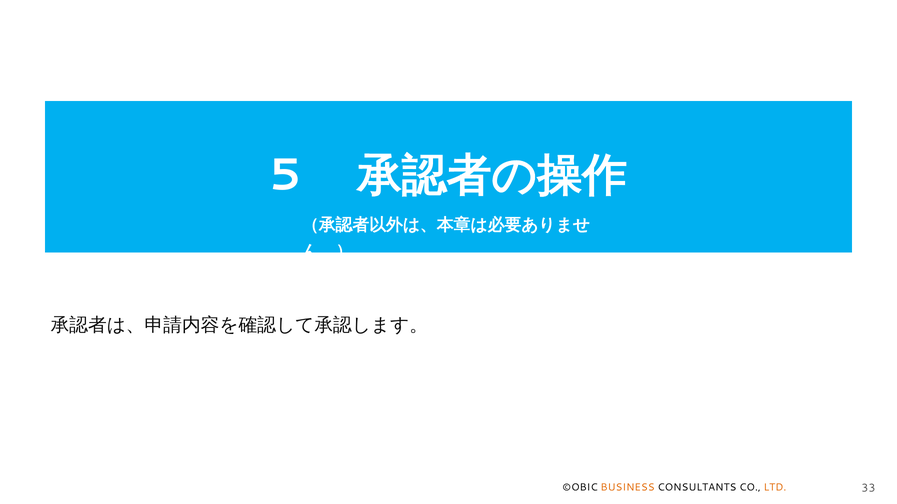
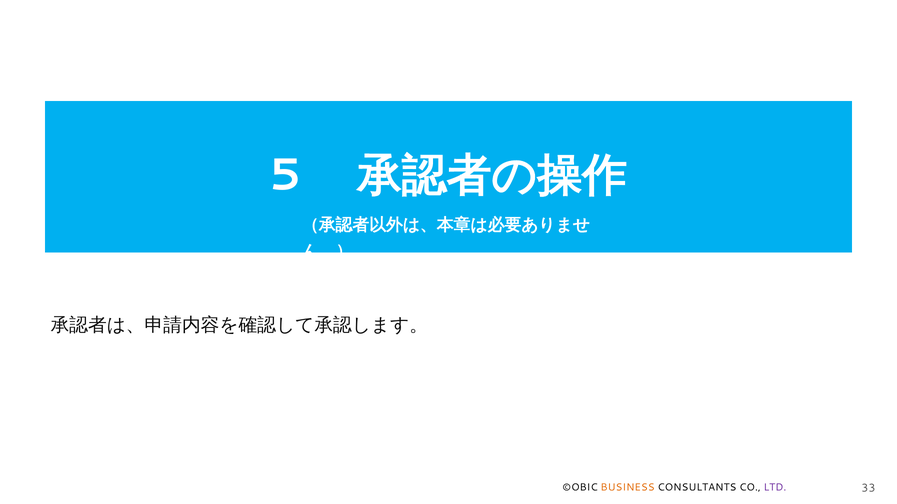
LTD colour: orange -> purple
